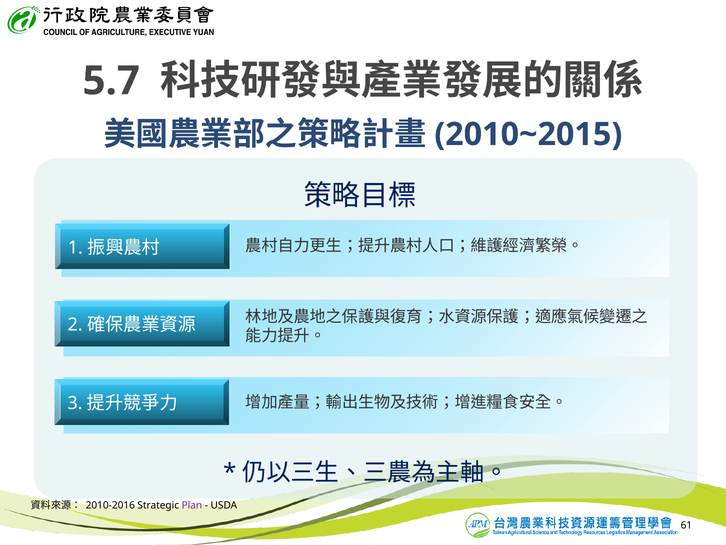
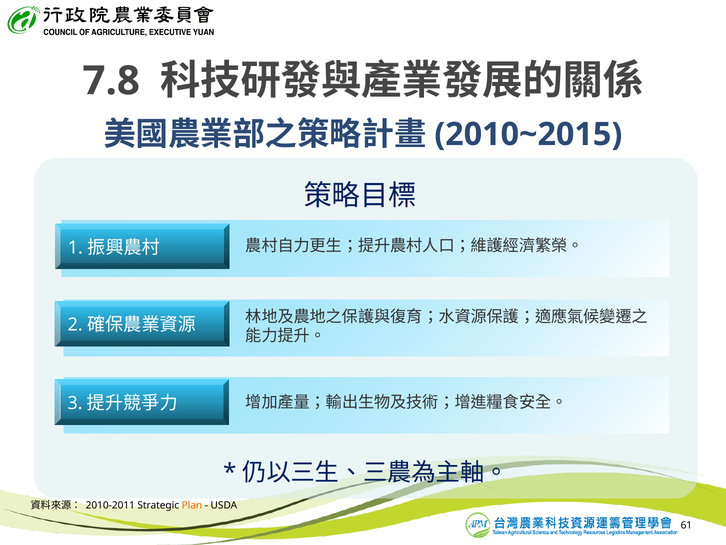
5.7: 5.7 -> 7.8
2010-2016: 2010-2016 -> 2010-2011
Plan colour: purple -> orange
